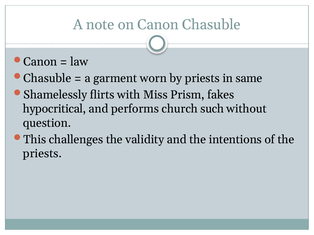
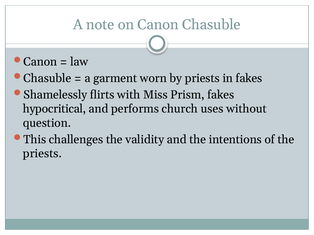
in same: same -> fakes
such: such -> uses
